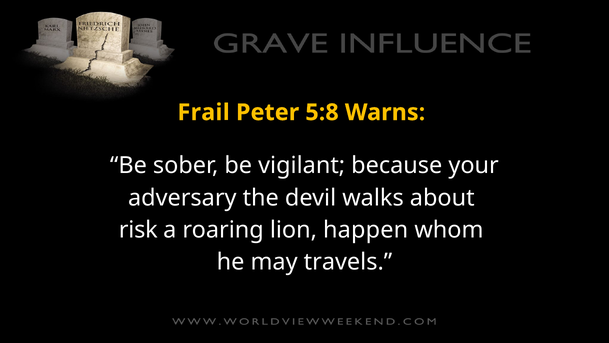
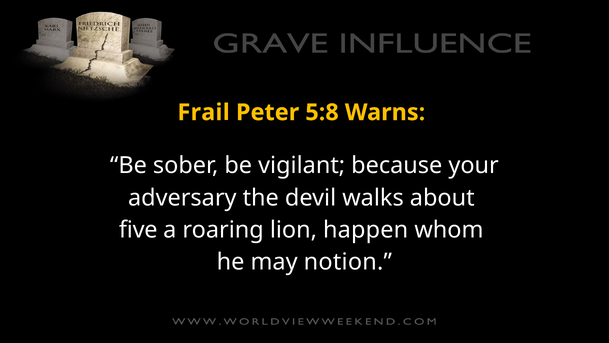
risk: risk -> five
travels: travels -> notion
